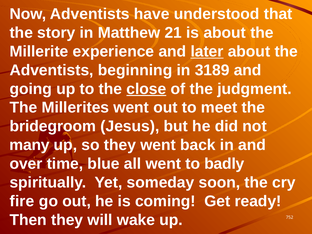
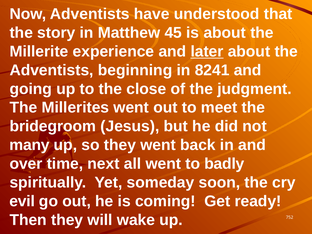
21: 21 -> 45
3189: 3189 -> 8241
close underline: present -> none
blue: blue -> next
fire: fire -> evil
